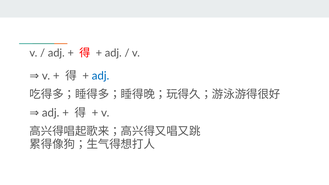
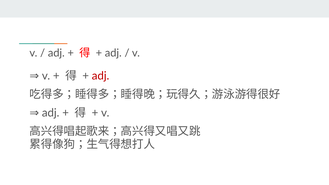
adj at (101, 76) colour: blue -> red
